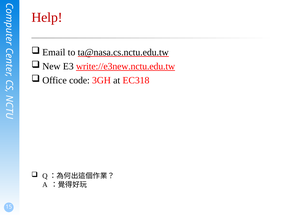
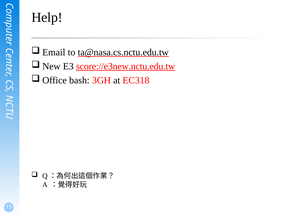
Help colour: red -> black
write://e3new.nctu.edu.tw: write://e3new.nctu.edu.tw -> score://e3new.nctu.edu.tw
code: code -> bash
